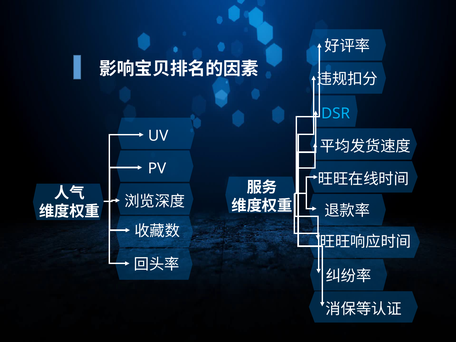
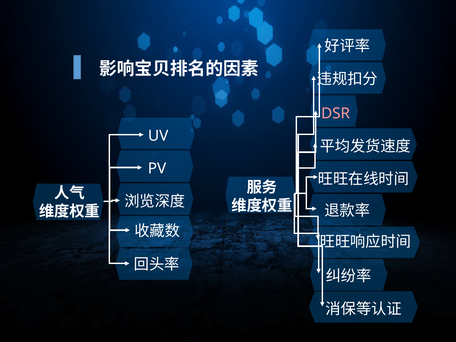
DSR colour: light blue -> pink
